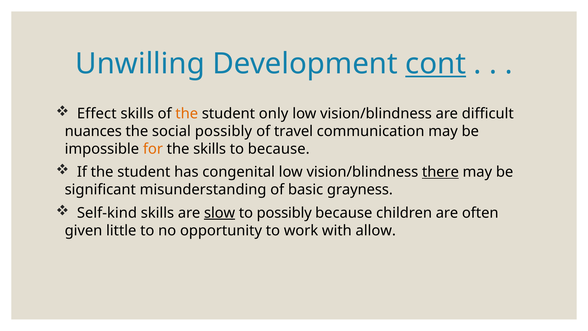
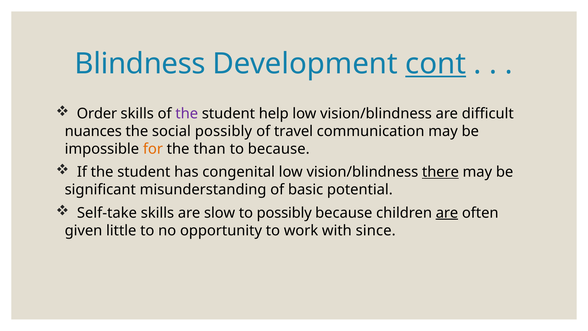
Unwilling: Unwilling -> Blindness
Effect: Effect -> Order
the at (187, 113) colour: orange -> purple
only: only -> help
the skills: skills -> than
grayness: grayness -> potential
Self-kind: Self-kind -> Self-take
slow underline: present -> none
are at (447, 213) underline: none -> present
allow: allow -> since
